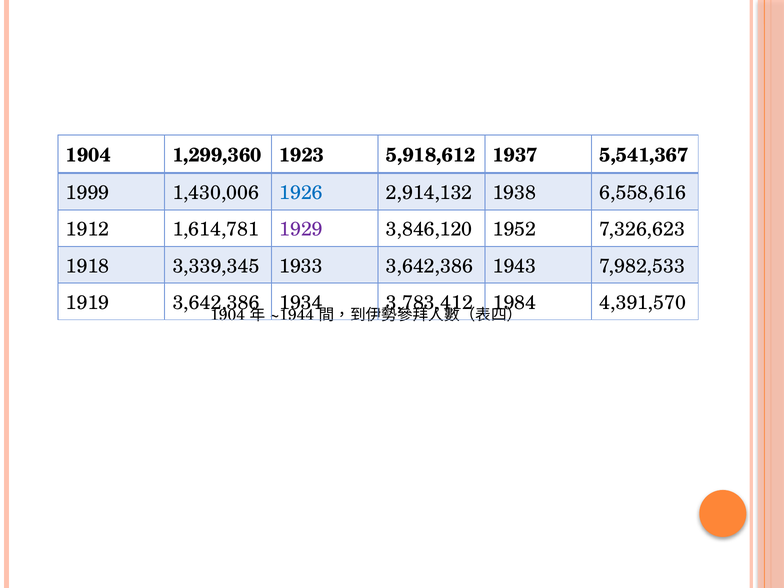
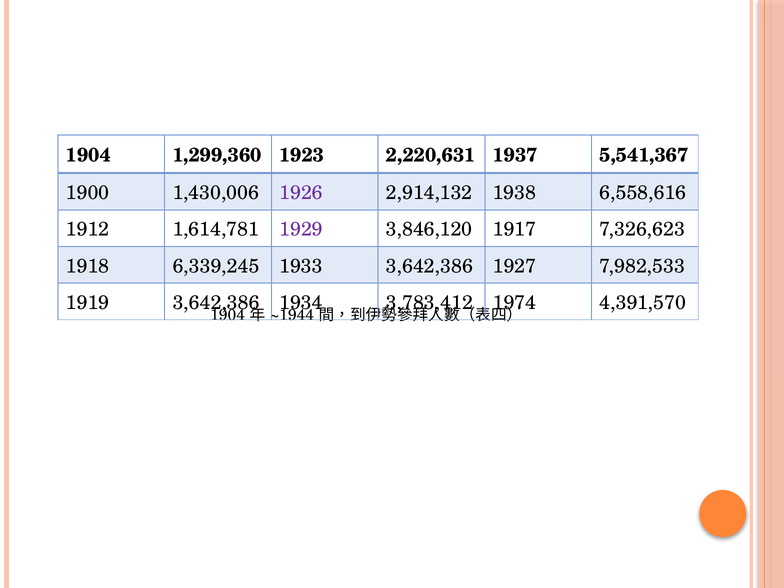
5,918,612: 5,918,612 -> 2,220,631
1999: 1999 -> 1900
1926 colour: blue -> purple
1952: 1952 -> 1917
3,339,345: 3,339,345 -> 6,339,245
1943: 1943 -> 1927
1984: 1984 -> 1974
